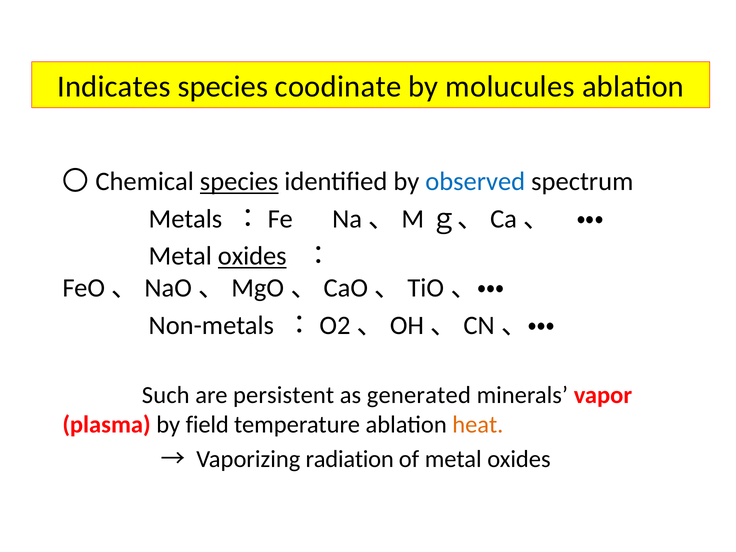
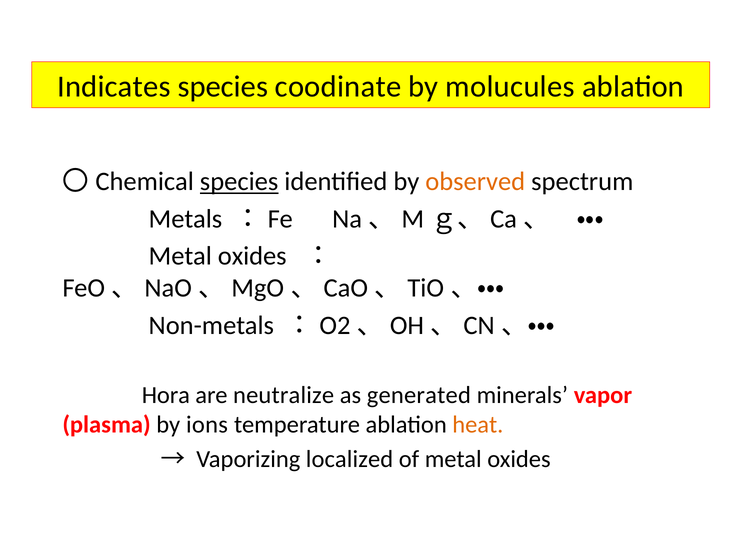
observed colour: blue -> orange
oxides at (252, 256) underline: present -> none
Such: Such -> Hora
persistent: persistent -> neutralize
field: field -> ions
radiation: radiation -> localized
